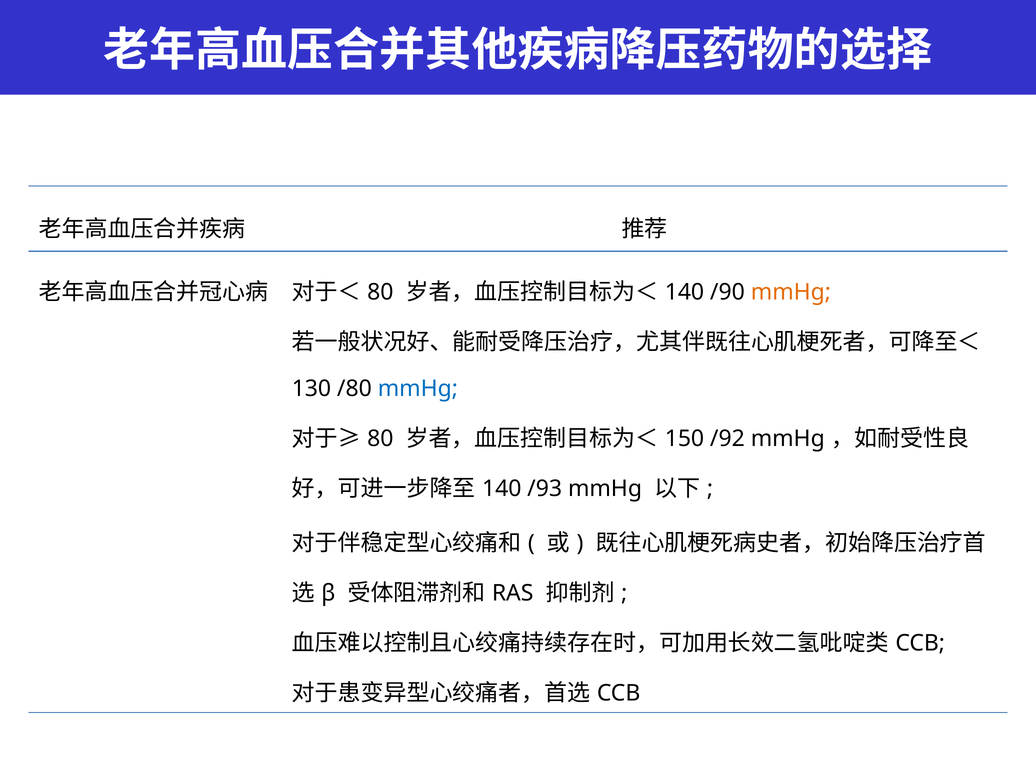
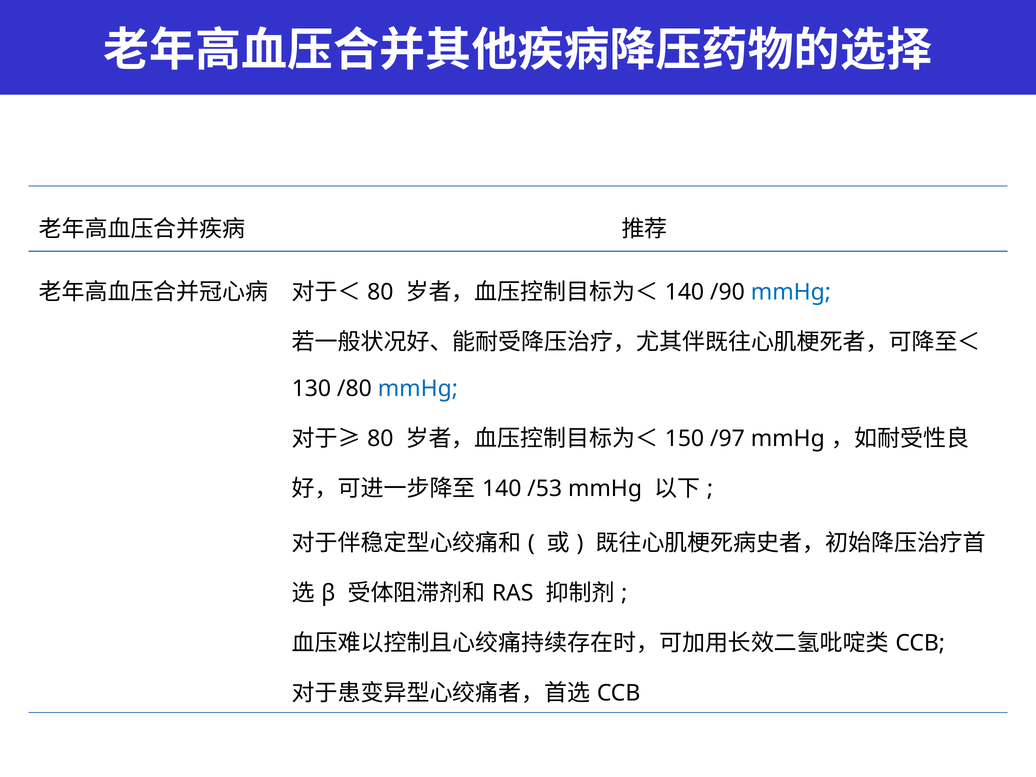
mmHg at (791, 292) colour: orange -> blue
/92: /92 -> /97
/93: /93 -> /53
